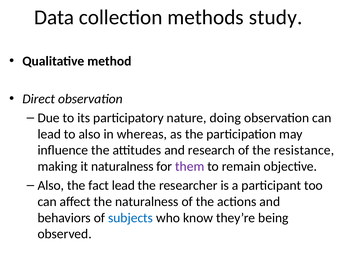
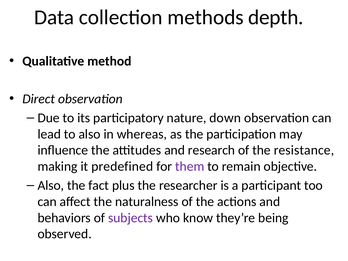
study: study -> depth
doing: doing -> down
it naturalness: naturalness -> predefined
fact lead: lead -> plus
subjects colour: blue -> purple
